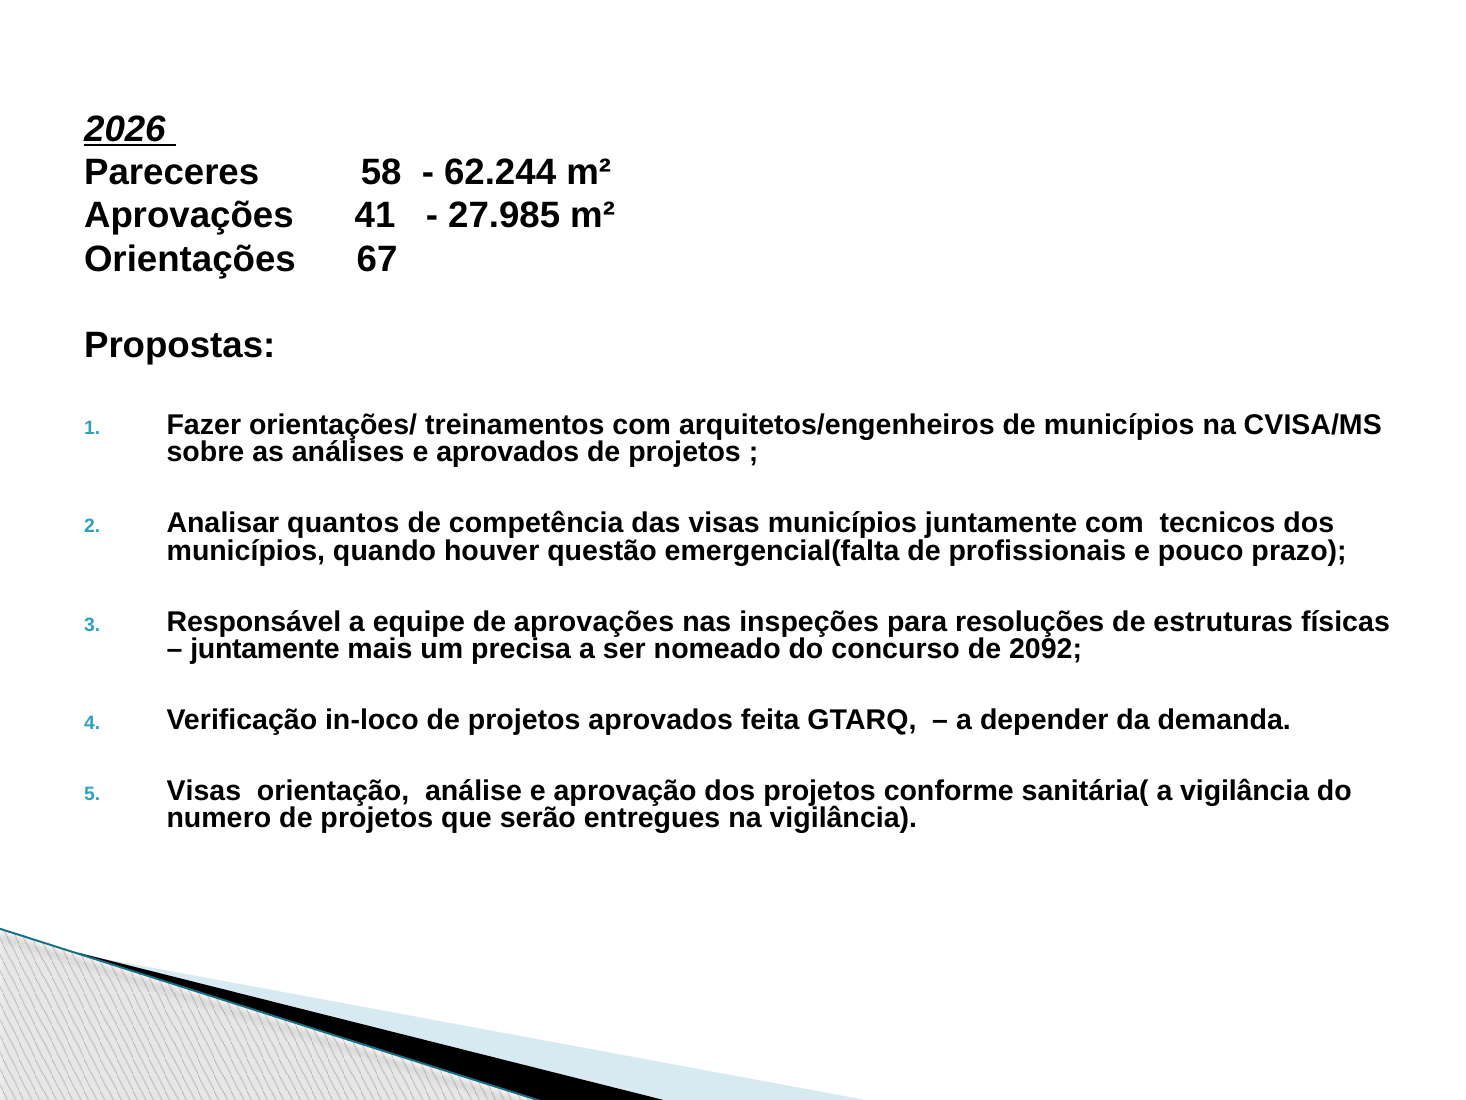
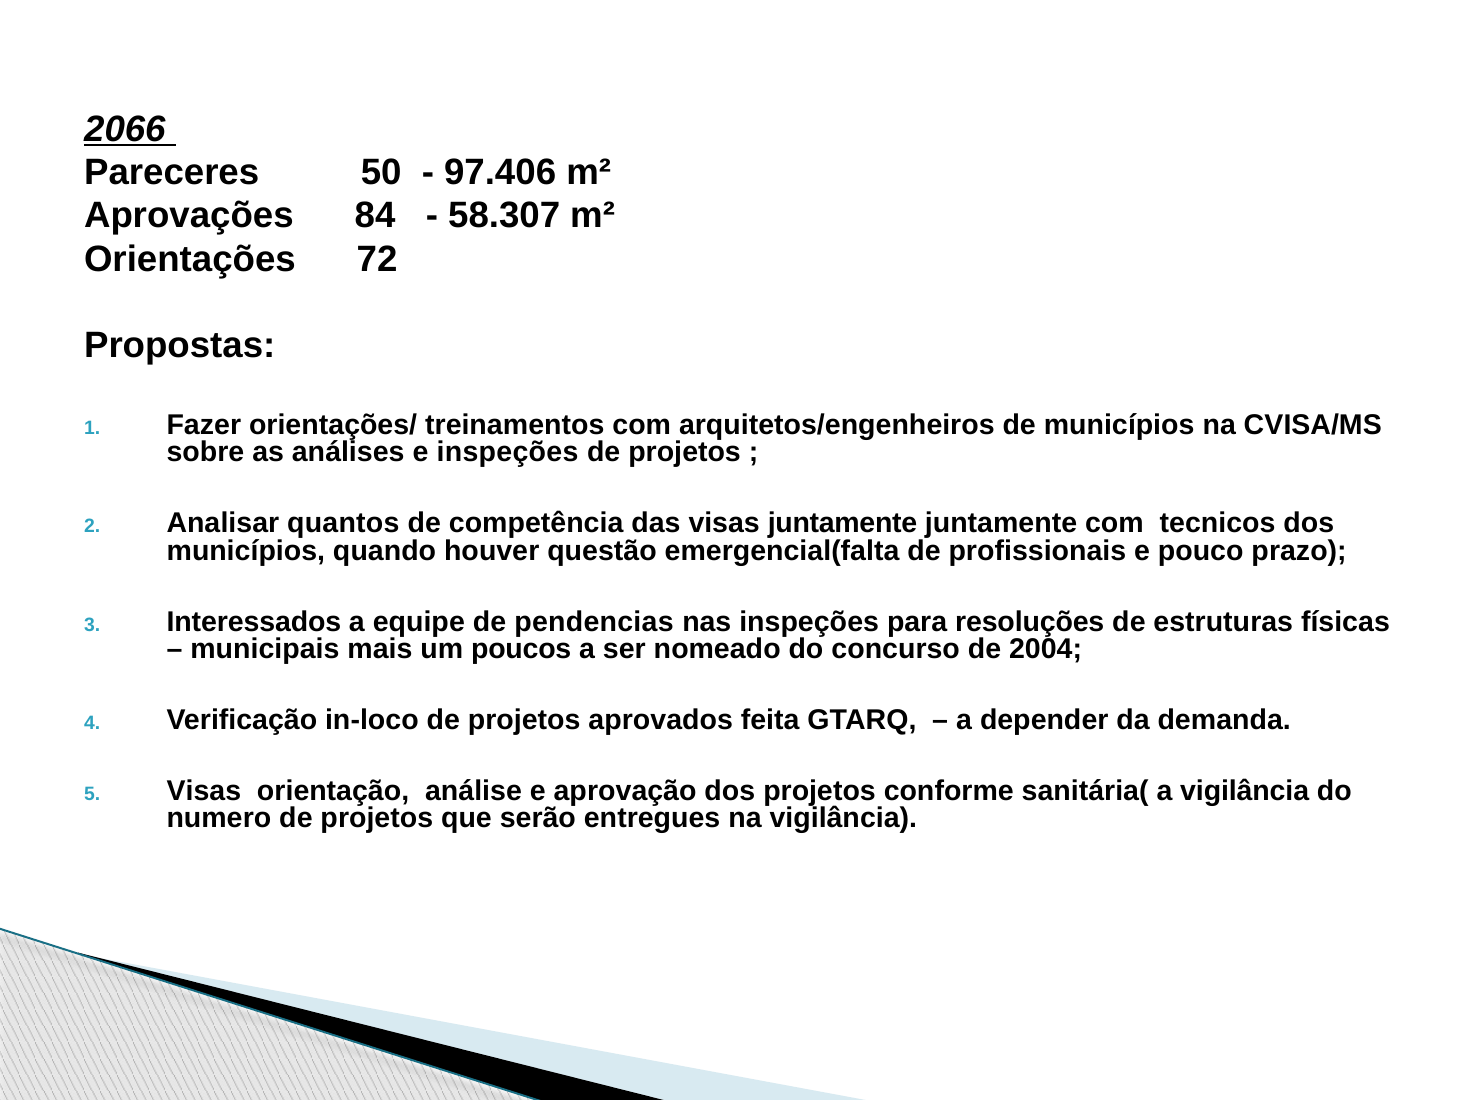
2026: 2026 -> 2066
58: 58 -> 50
62.244: 62.244 -> 97.406
41: 41 -> 84
27.985: 27.985 -> 58.307
67: 67 -> 72
e aprovados: aprovados -> inspeções
visas municípios: municípios -> juntamente
Responsável: Responsável -> Interessados
de aprovações: aprovações -> pendencias
juntamente at (265, 649): juntamente -> municipais
precisa: precisa -> poucos
2092: 2092 -> 2004
